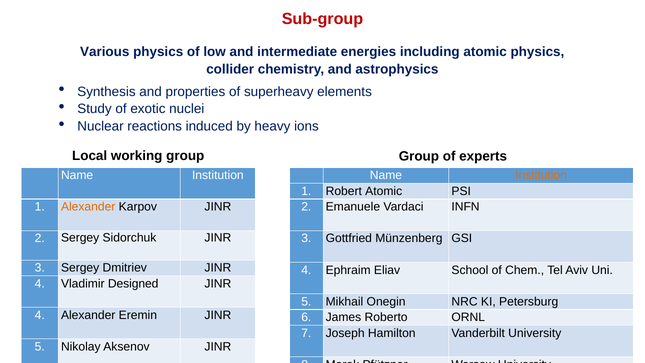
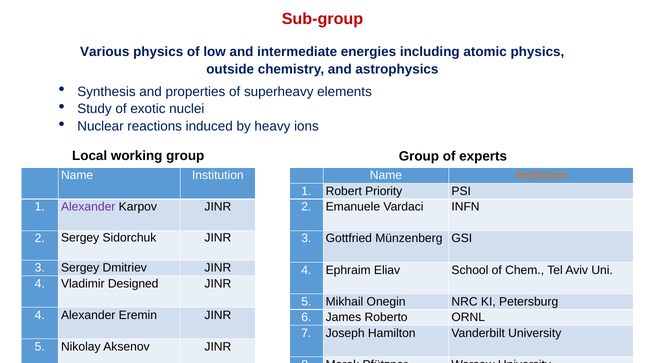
collider: collider -> outside
Robert Atomic: Atomic -> Priority
Alexander at (88, 207) colour: orange -> purple
